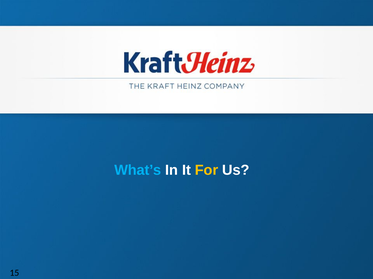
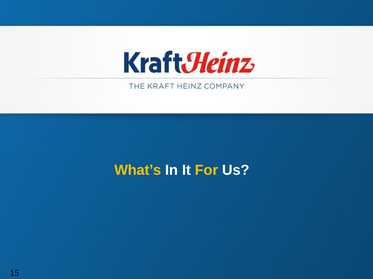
What’s colour: light blue -> yellow
